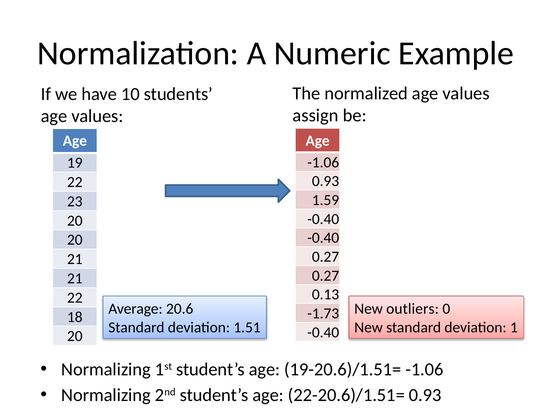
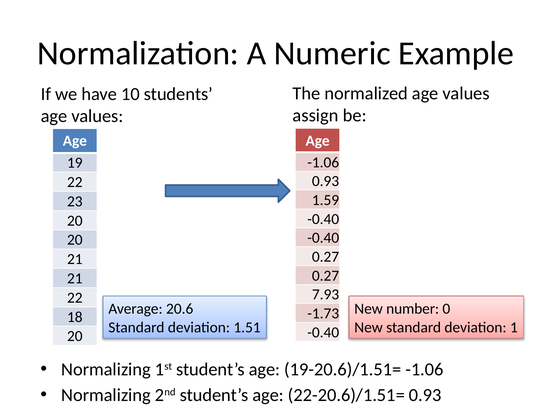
0.13: 0.13 -> 7.93
outliers: outliers -> number
